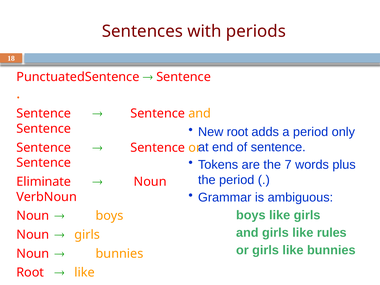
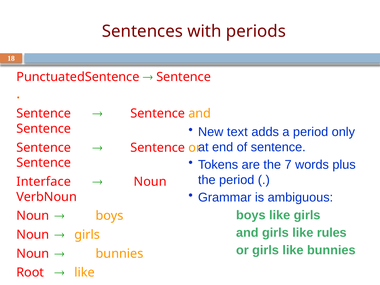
New root: root -> text
Eliminate: Eliminate -> Interface
